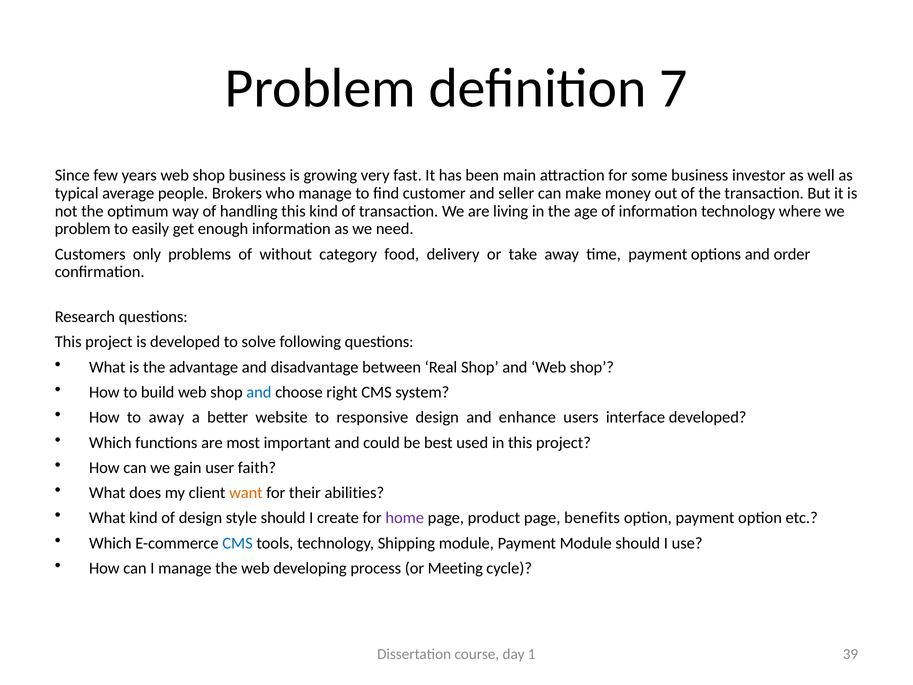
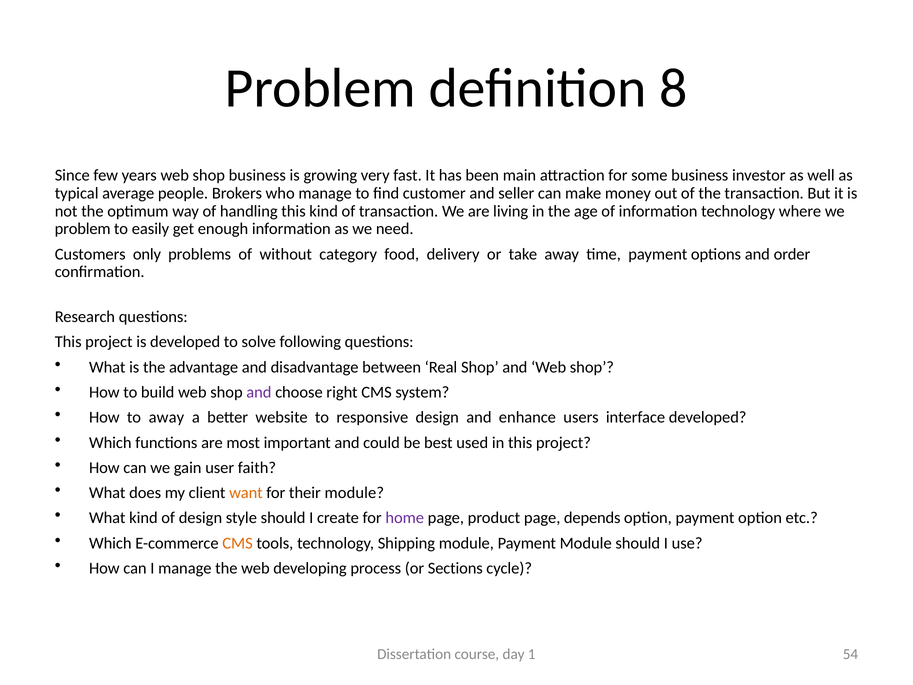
7: 7 -> 8
and at (259, 392) colour: blue -> purple
their abilities: abilities -> module
benefits: benefits -> depends
CMS at (238, 543) colour: blue -> orange
Meeting: Meeting -> Sections
39: 39 -> 54
